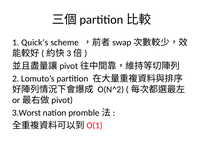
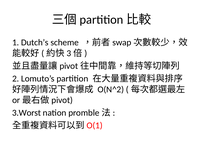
Quick’s: Quick’s -> Dutch’s
